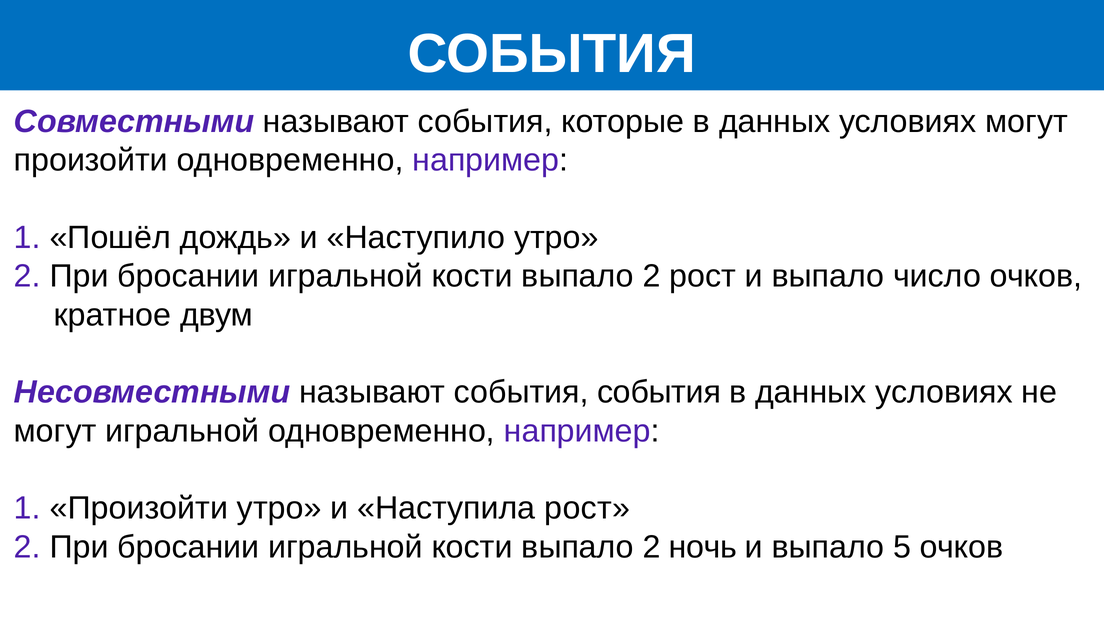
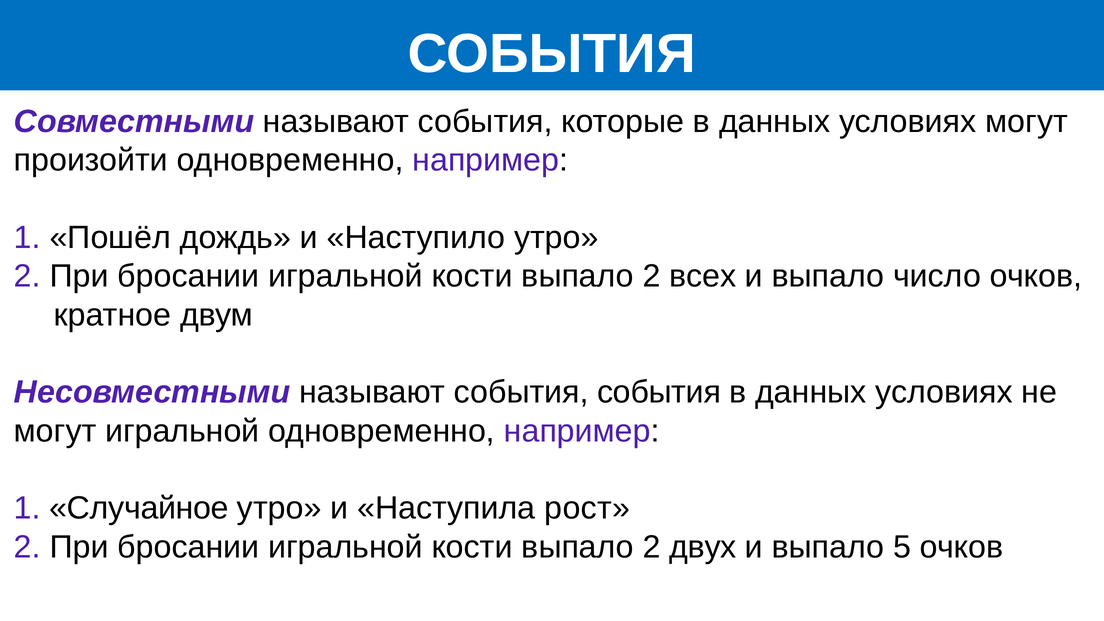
2 рост: рост -> всех
1 Произойти: Произойти -> Случайное
ночь: ночь -> двух
